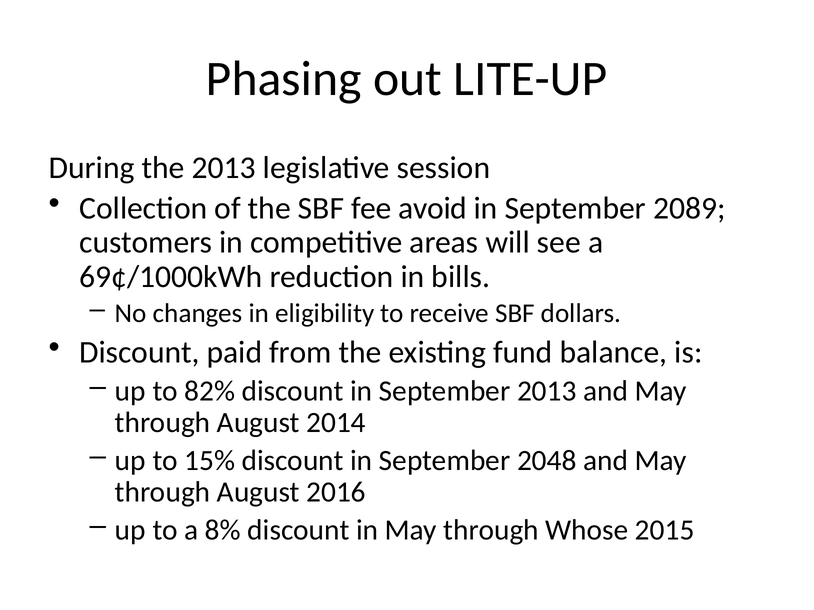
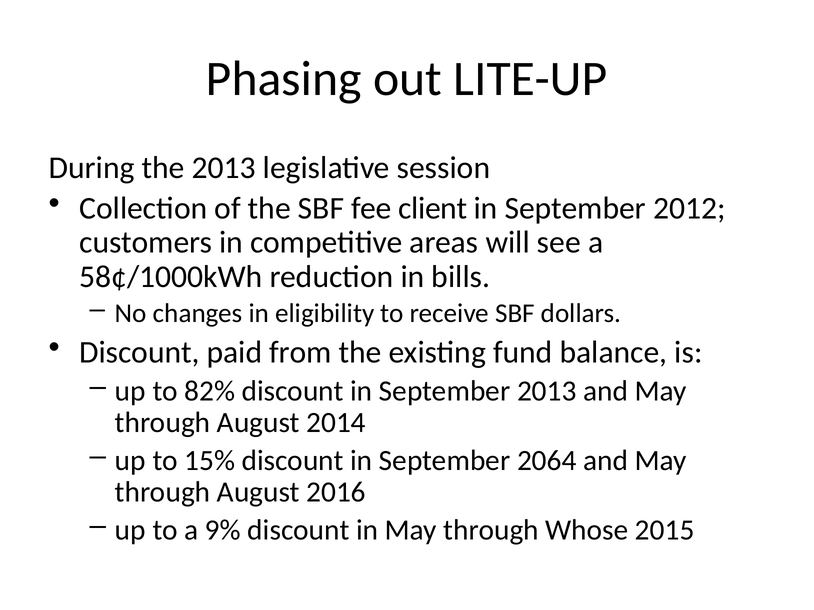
avoid: avoid -> client
2089: 2089 -> 2012
69¢/1000kWh: 69¢/1000kWh -> 58¢/1000kWh
2048: 2048 -> 2064
8%: 8% -> 9%
